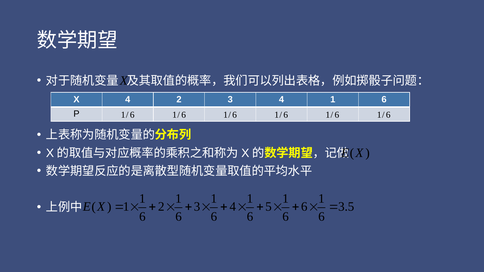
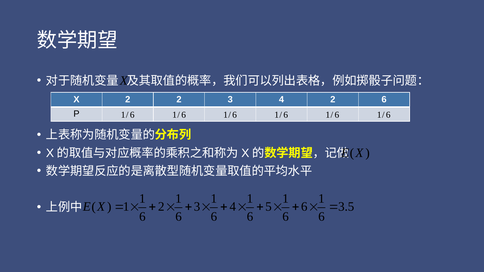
X 4: 4 -> 2
4 1: 1 -> 2
